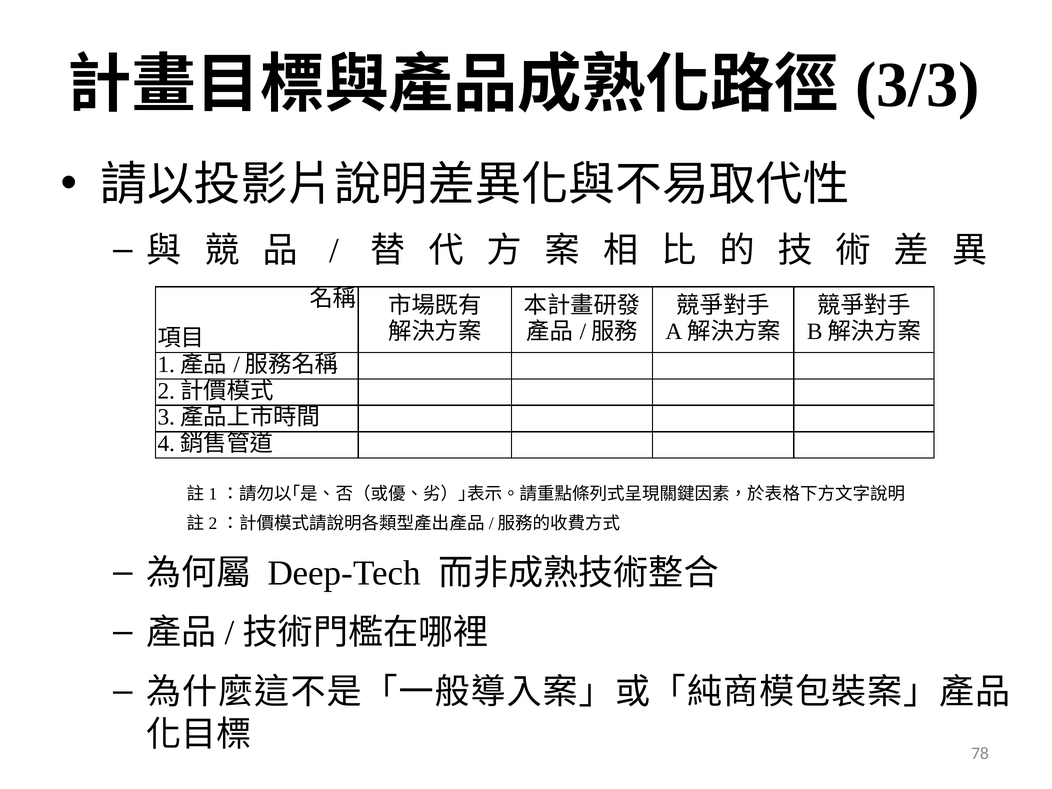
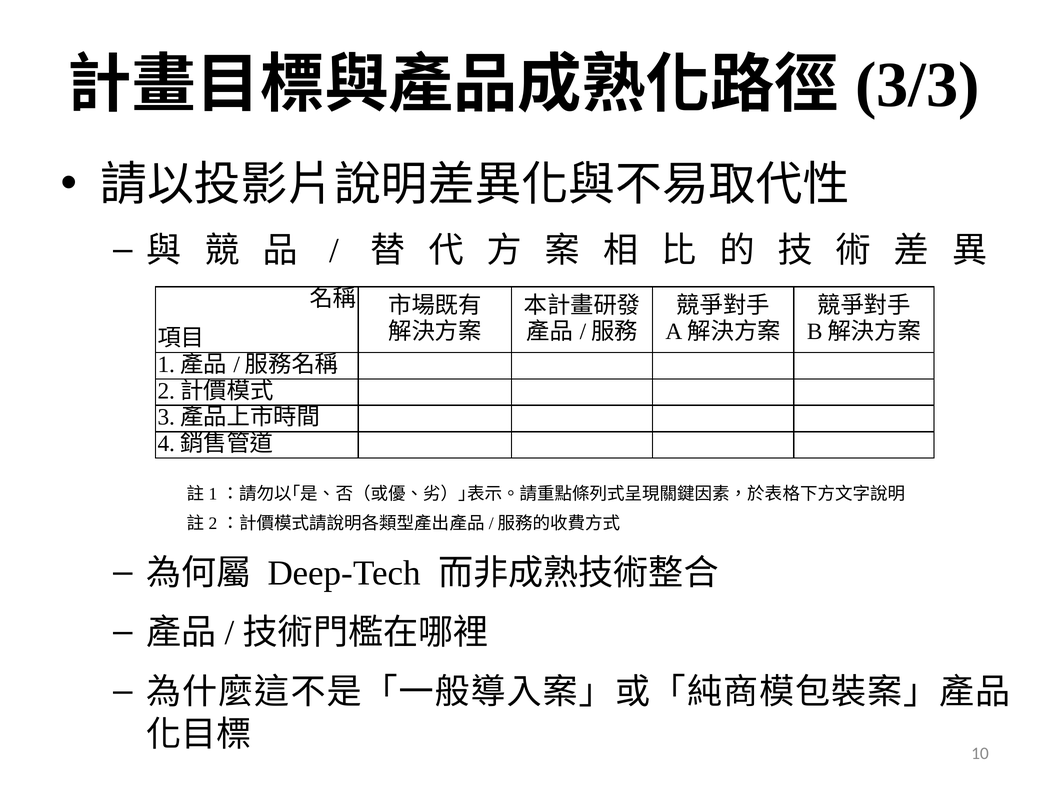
78: 78 -> 10
